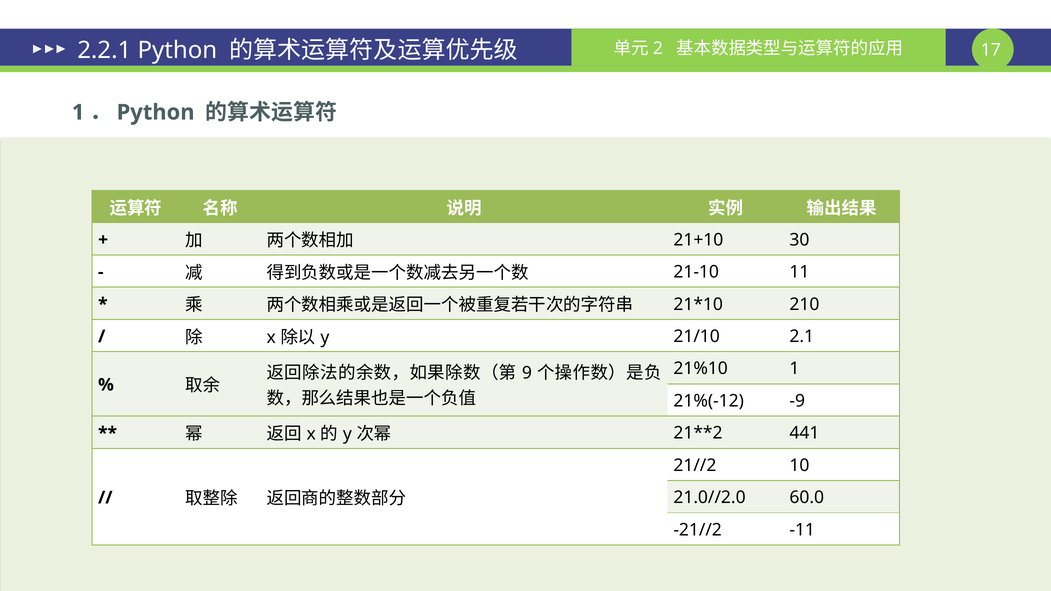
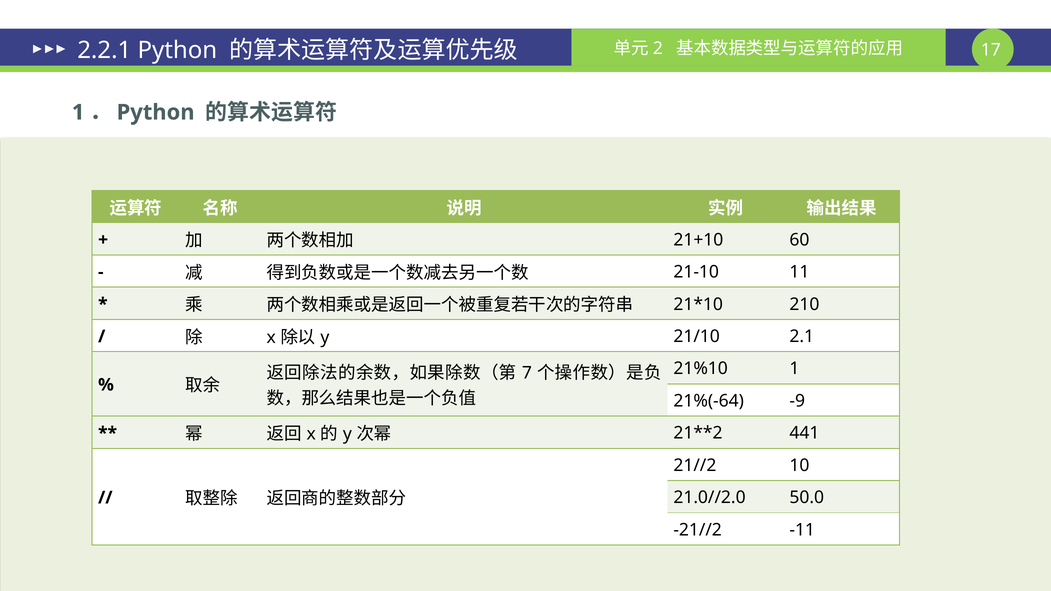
30: 30 -> 60
9: 9 -> 7
21%(-12: 21%(-12 -> 21%(-64
60.0: 60.0 -> 50.0
